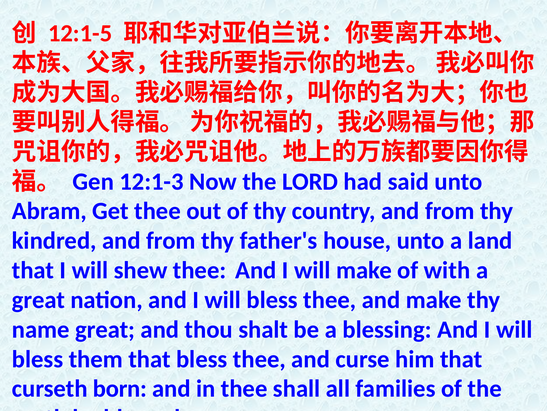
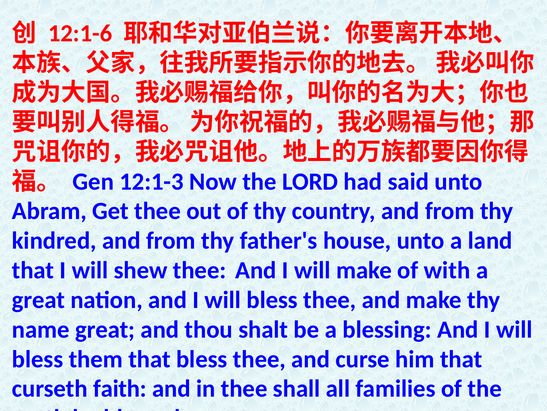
12:1-5: 12:1-5 -> 12:1-6
born: born -> faith
